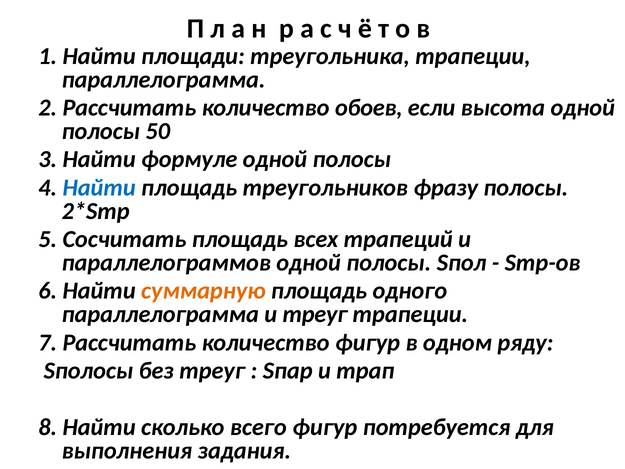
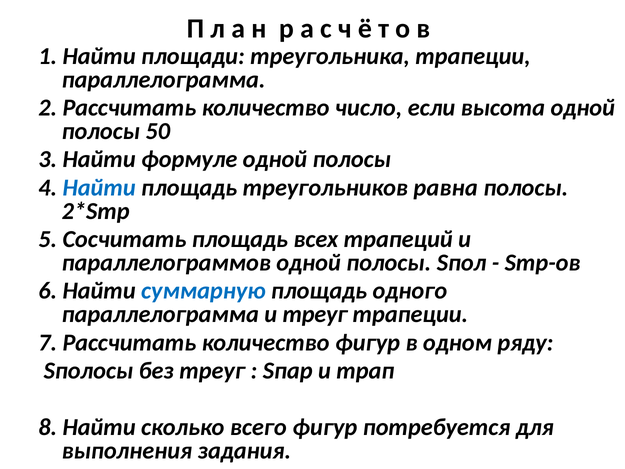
обоев: обоев -> число
фразу: фразу -> равна
суммарную colour: orange -> blue
